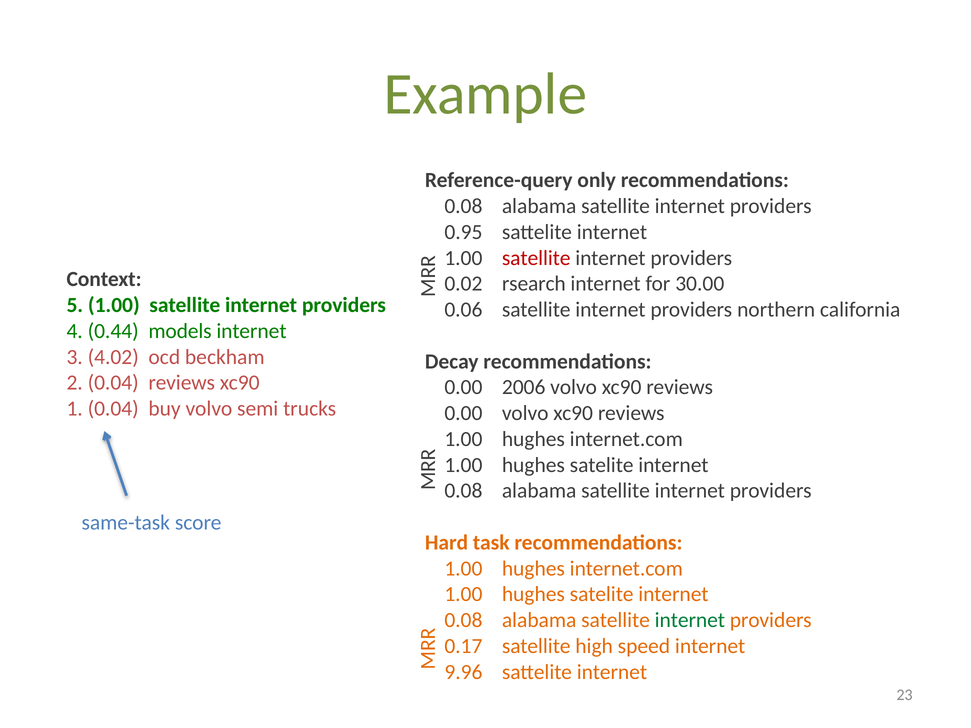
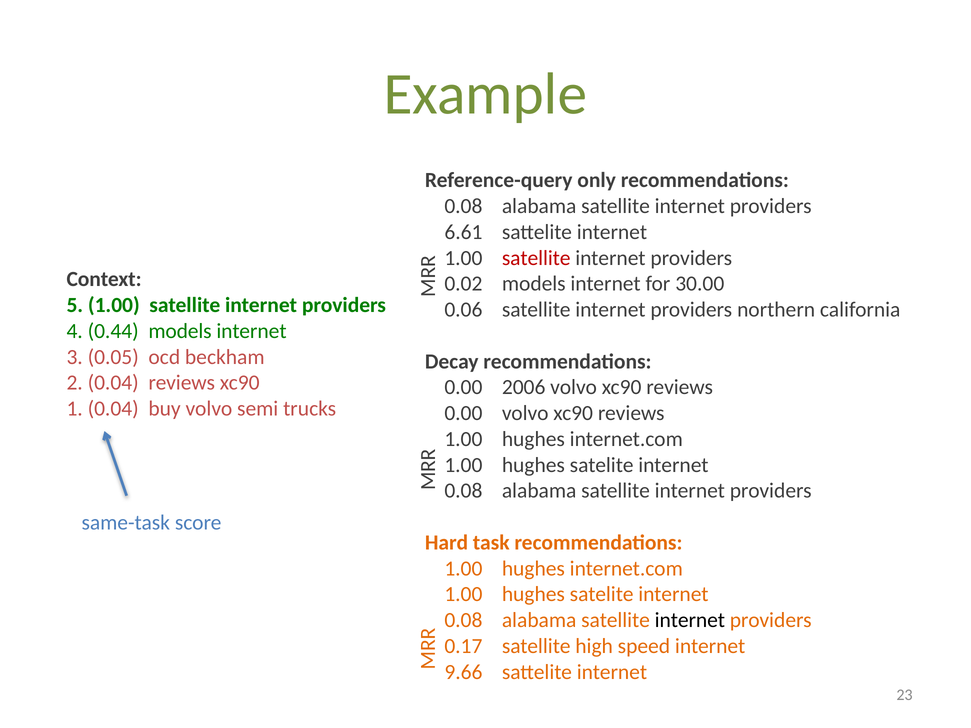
0.95: 0.95 -> 6.61
0.02 rsearch: rsearch -> models
4.02: 4.02 -> 0.05
internet at (690, 620) colour: green -> black
9.96: 9.96 -> 9.66
